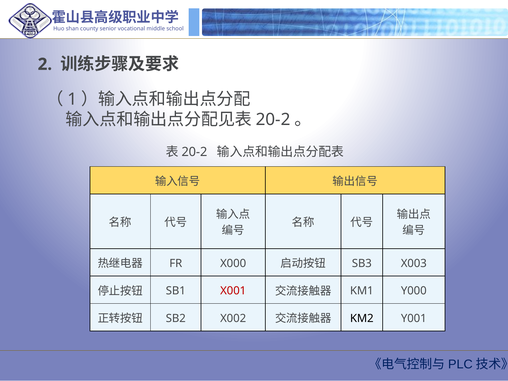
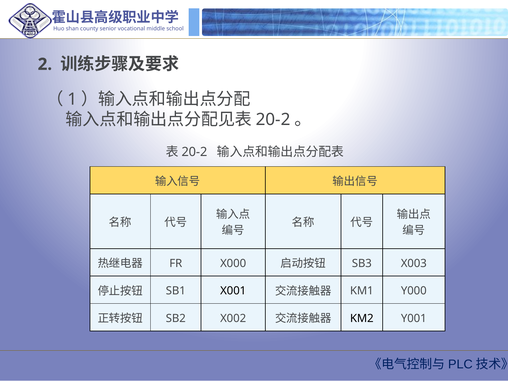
X001 colour: red -> black
